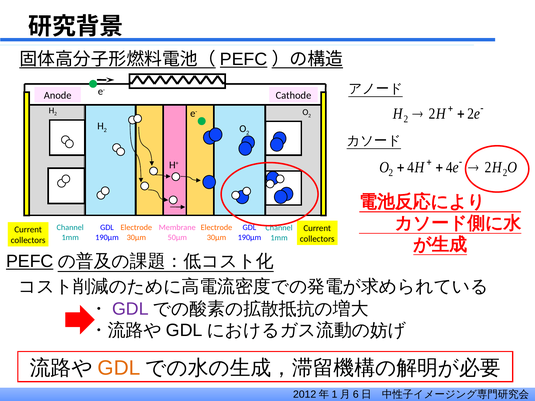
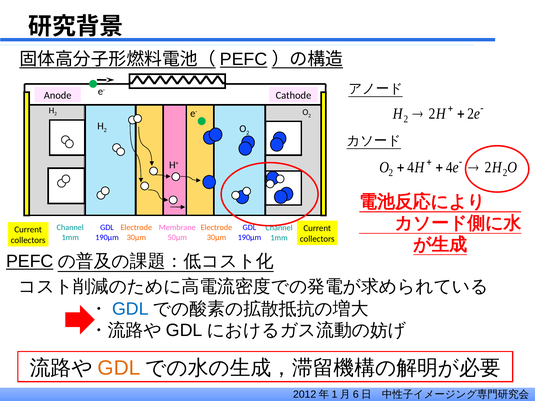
GDL at (130, 309) colour: purple -> blue
